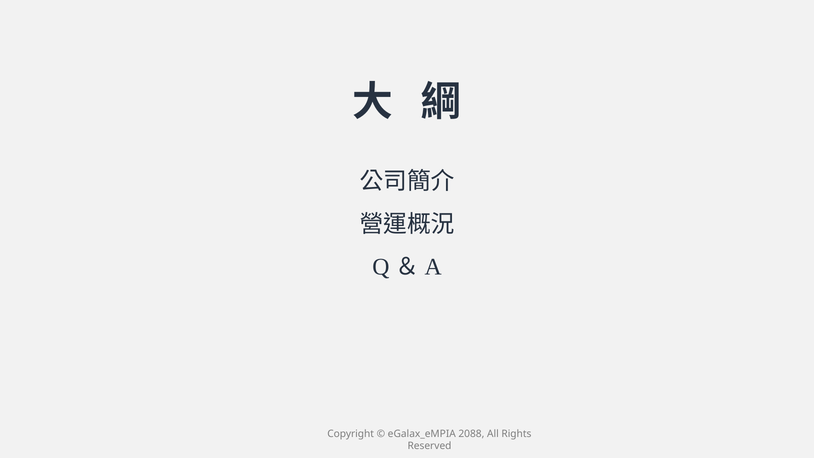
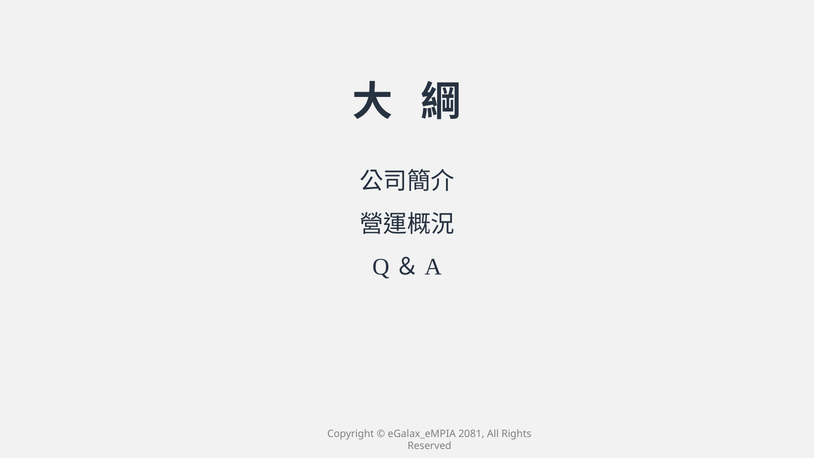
2088: 2088 -> 2081
